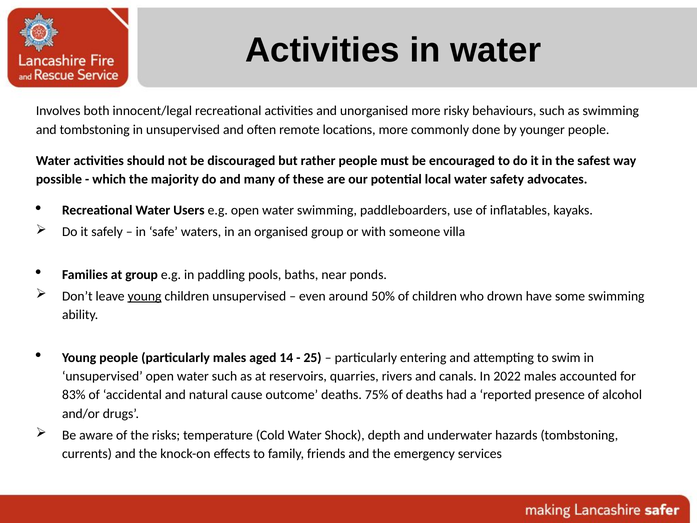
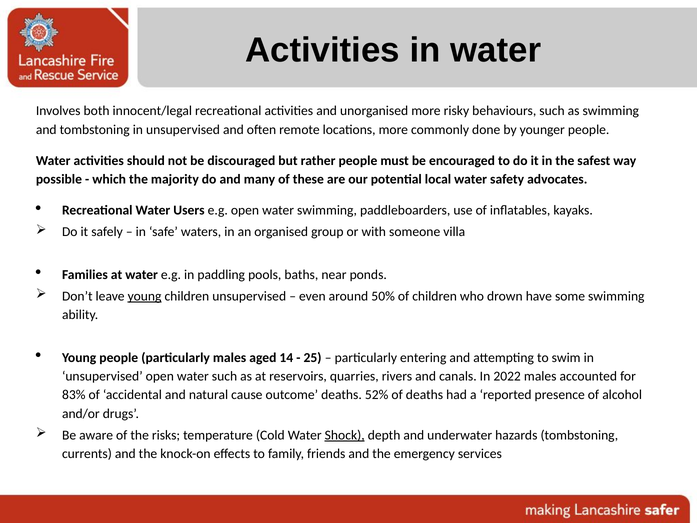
at group: group -> water
75%: 75% -> 52%
Shock underline: none -> present
